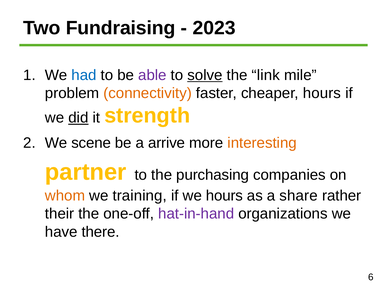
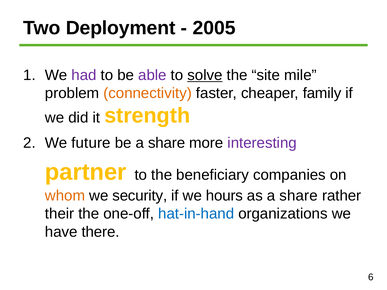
Fundraising: Fundraising -> Deployment
2023: 2023 -> 2005
had colour: blue -> purple
link: link -> site
cheaper hours: hours -> family
did underline: present -> none
scene: scene -> future
be a arrive: arrive -> share
interesting colour: orange -> purple
purchasing: purchasing -> beneficiary
training: training -> security
hat-in-hand colour: purple -> blue
